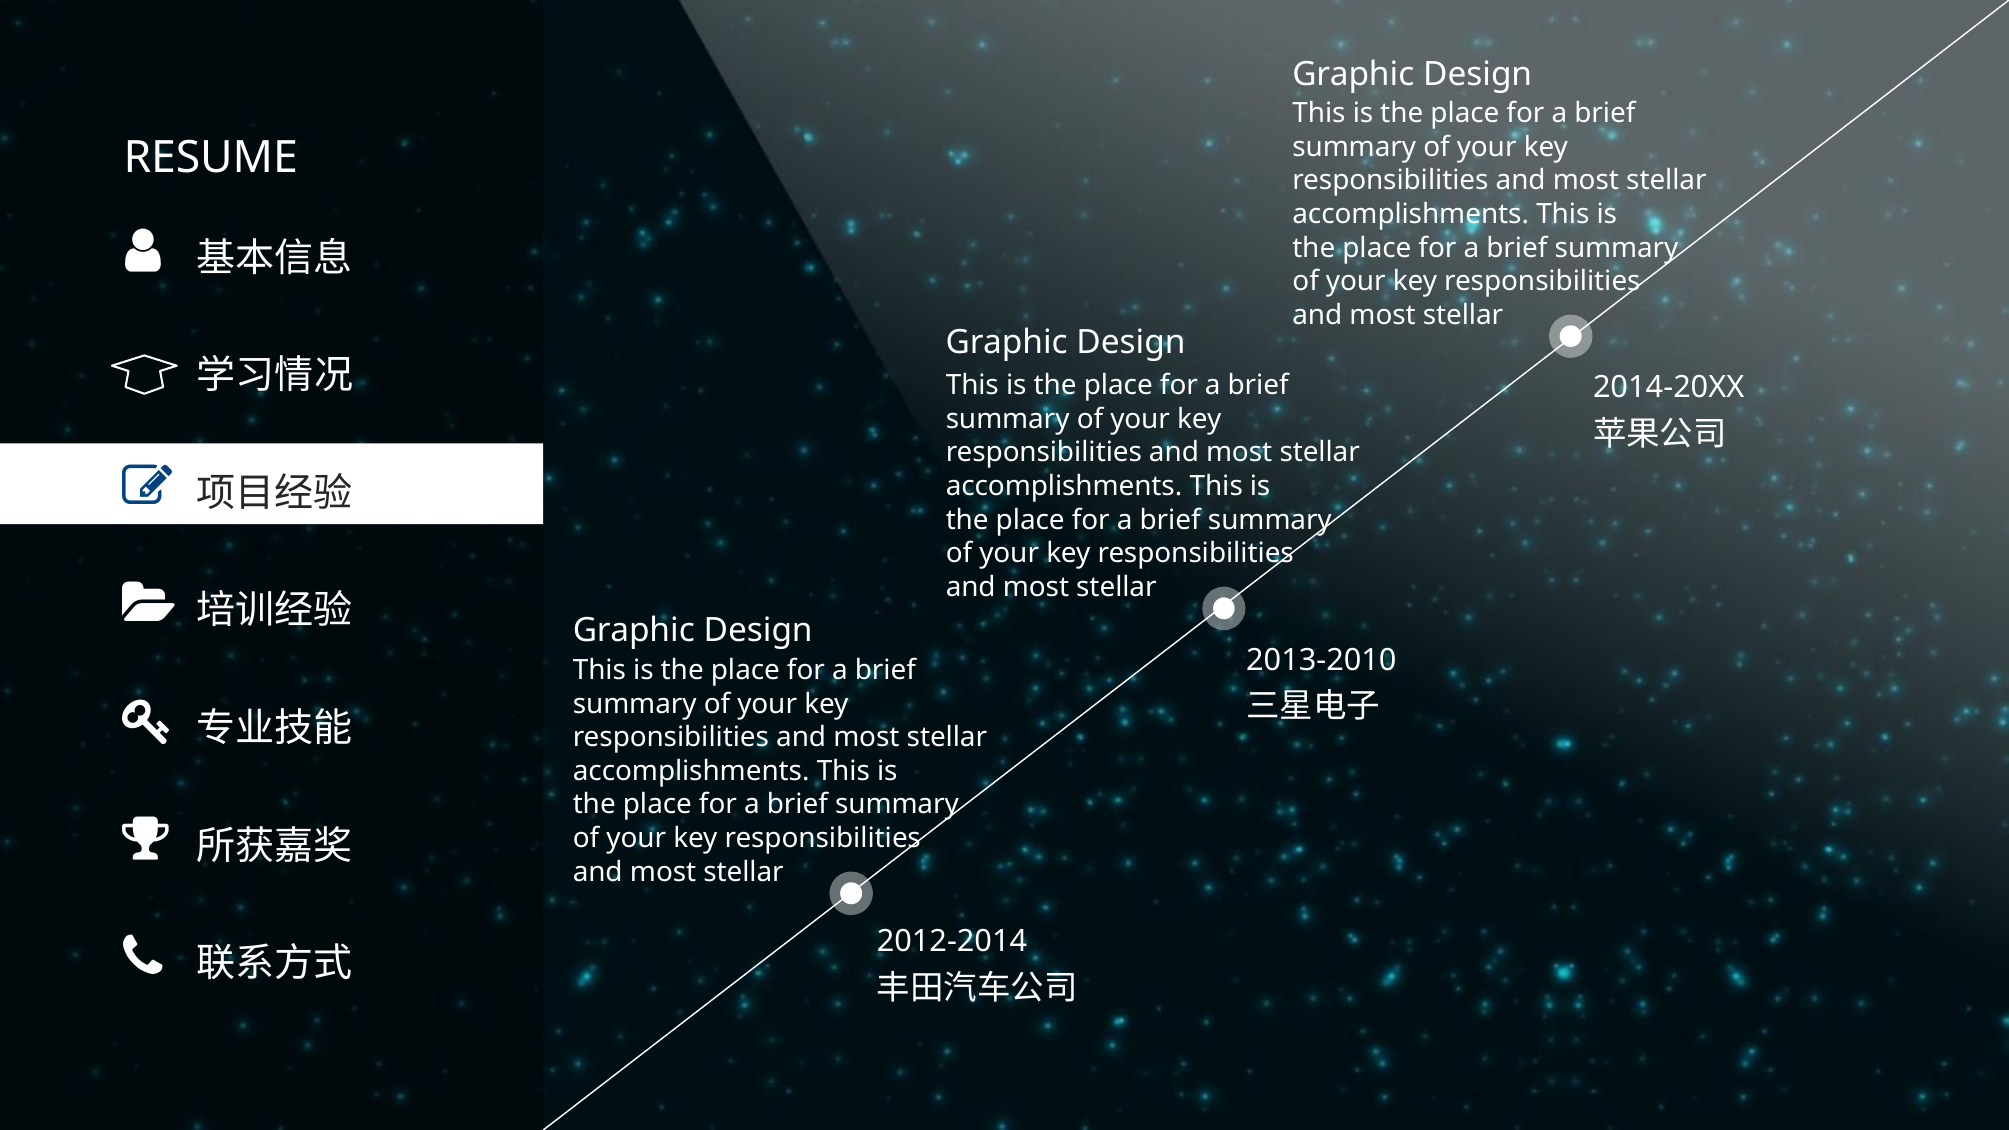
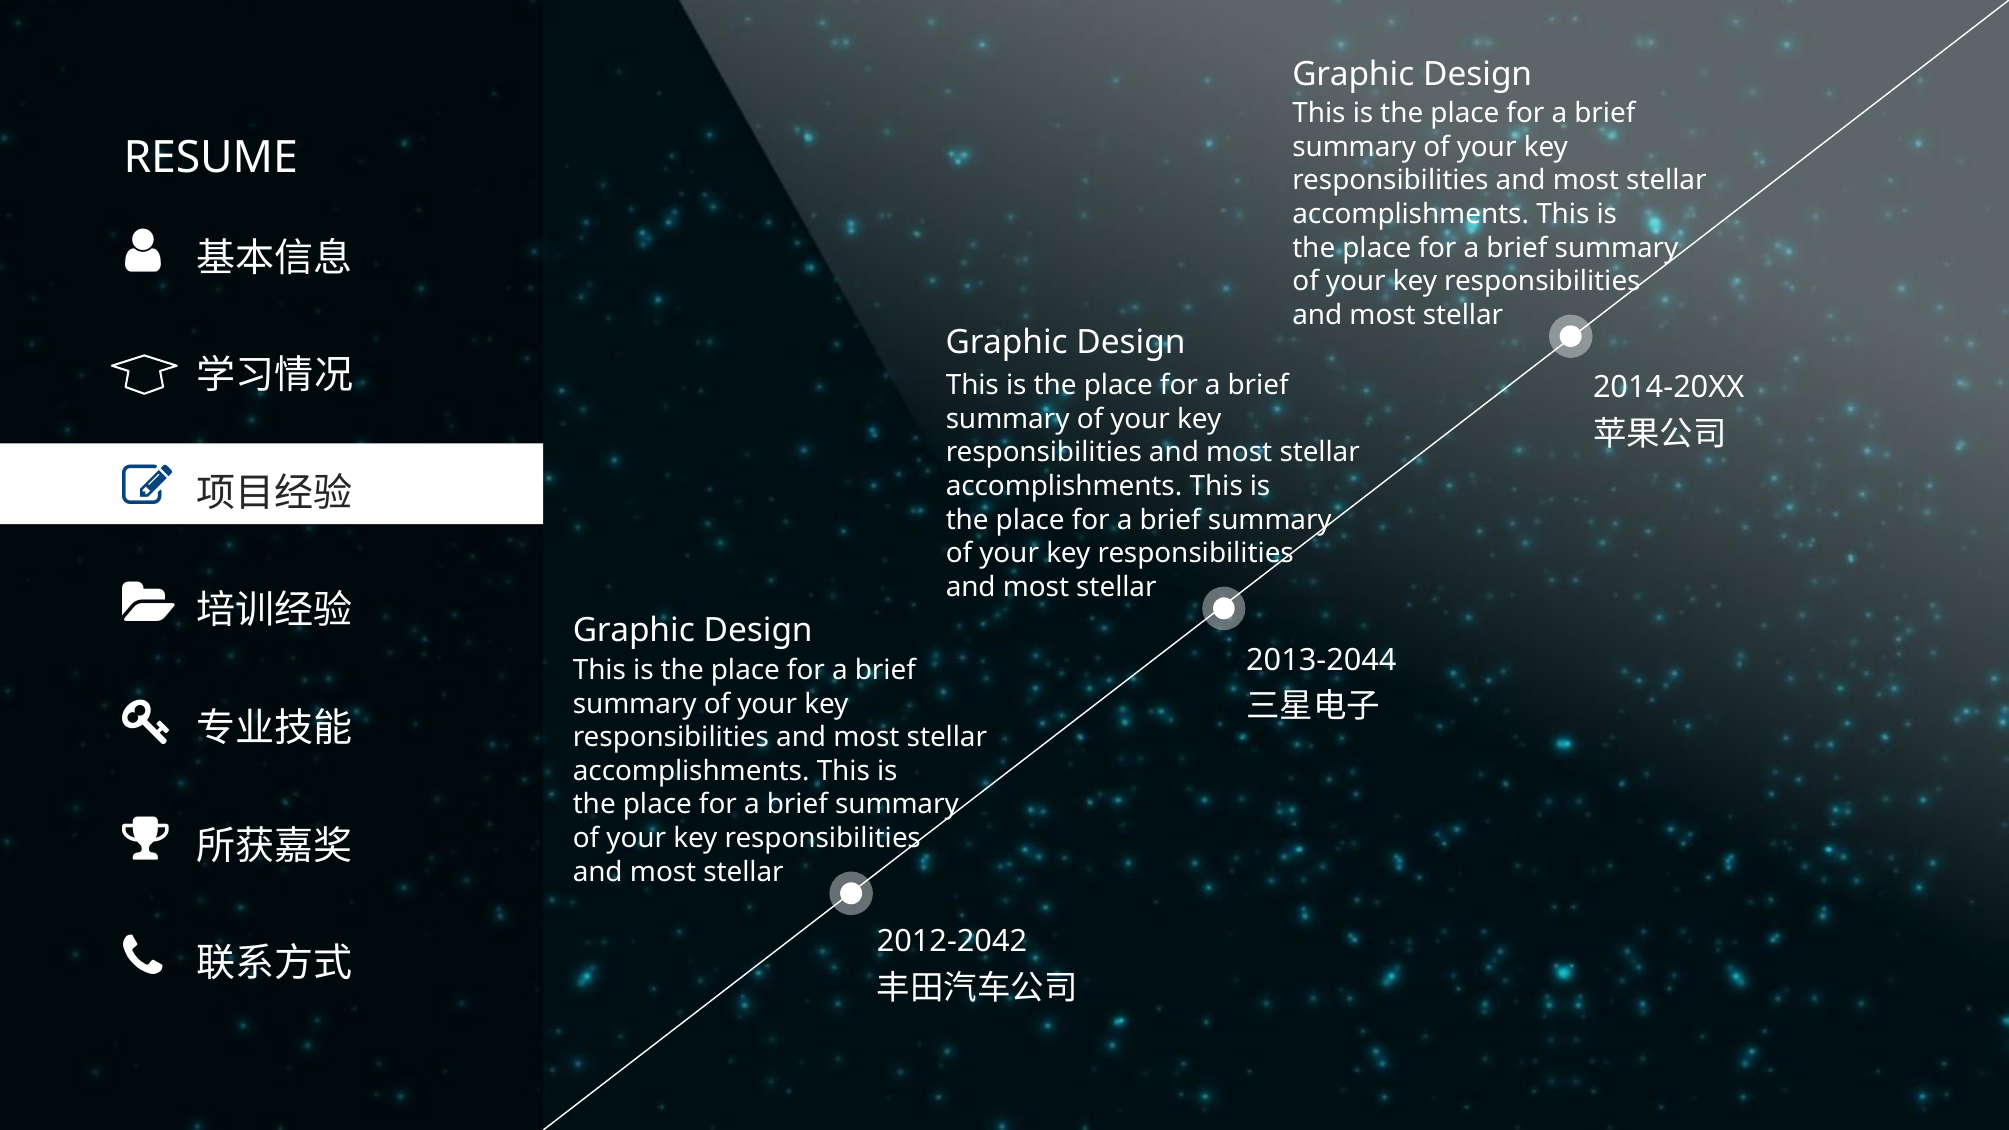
2013-2010: 2013-2010 -> 2013-2044
2012-2014: 2012-2014 -> 2012-2042
